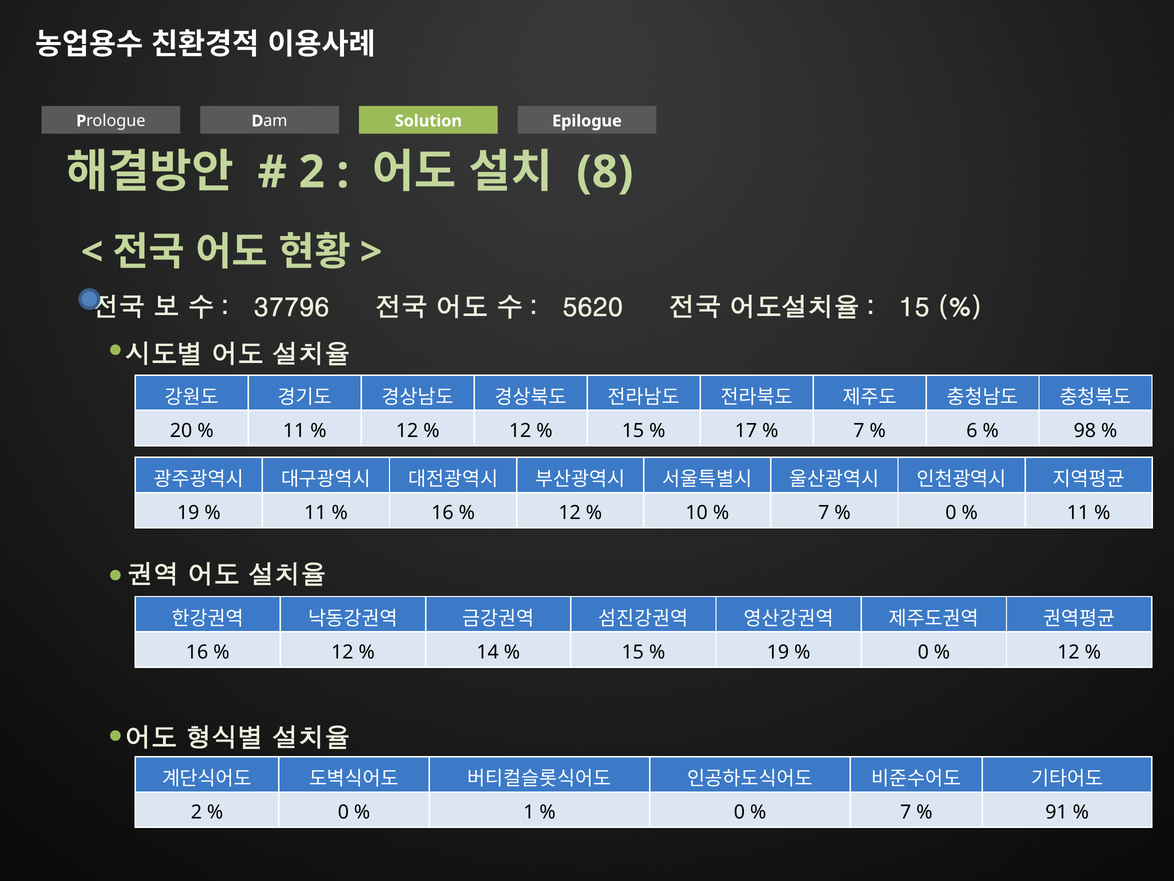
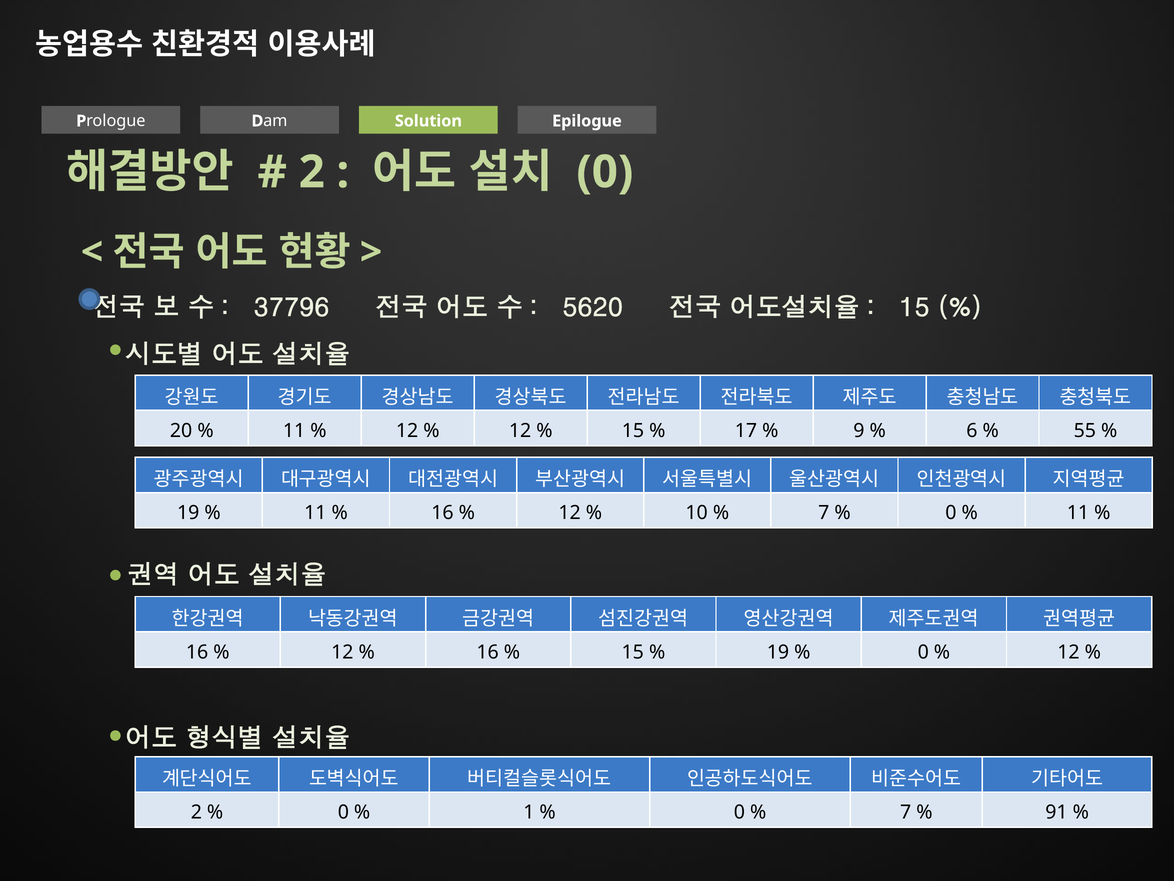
8 at (605, 172): 8 -> 0
7 at (859, 431): 7 -> 9
98: 98 -> 55
14 at (488, 652): 14 -> 16
